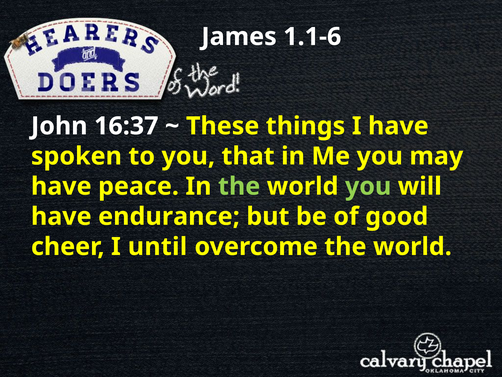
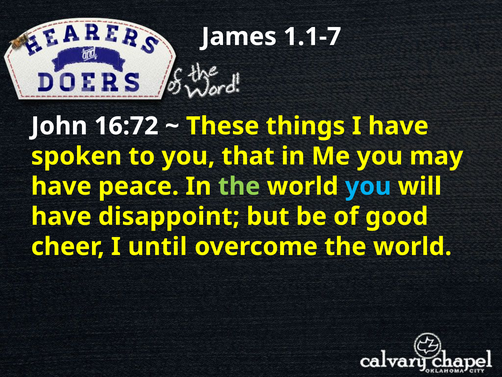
1.1-6: 1.1-6 -> 1.1-7
16:37: 16:37 -> 16:72
you at (368, 186) colour: light green -> light blue
endurance: endurance -> disappoint
